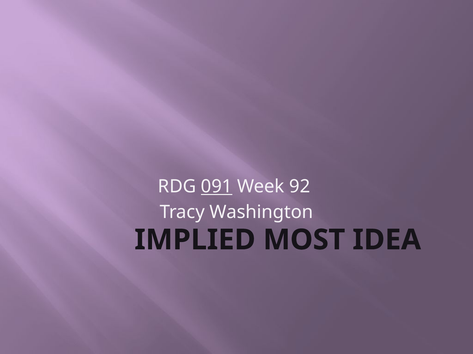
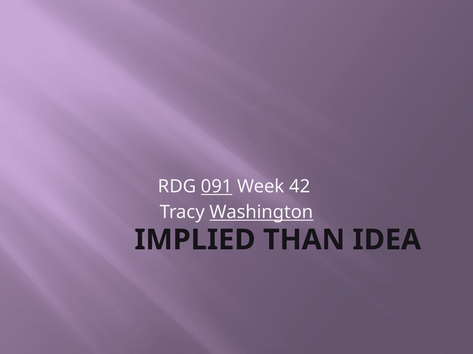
92: 92 -> 42
Washington underline: none -> present
MOST: MOST -> THAN
